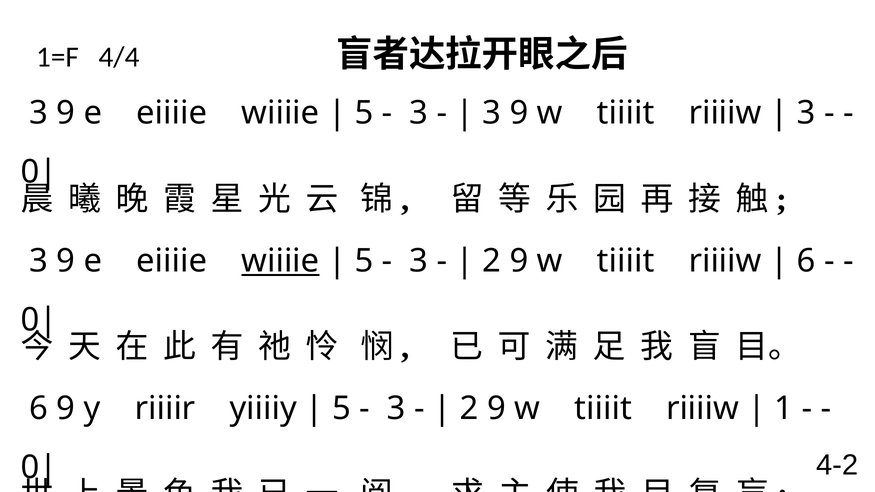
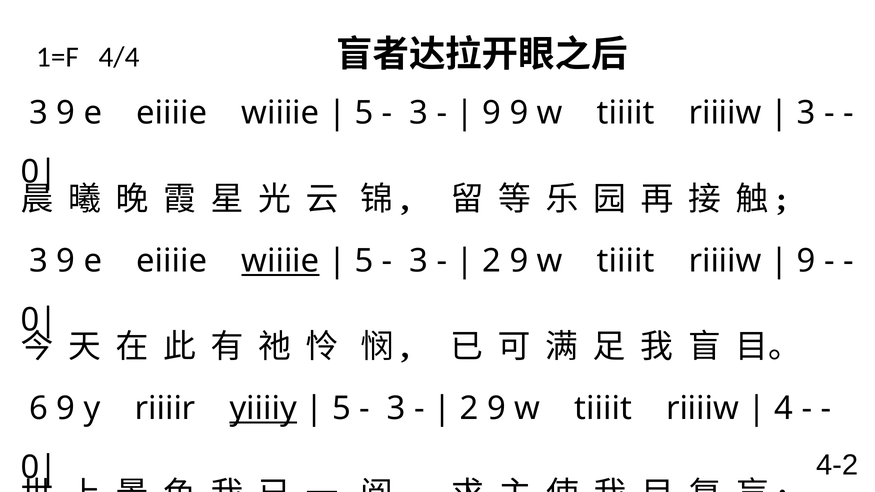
3 at (492, 113): 3 -> 9
6 at (806, 261): 6 -> 9
yiiiiy at (263, 409) underline: none -> present
1 at (784, 409): 1 -> 4
